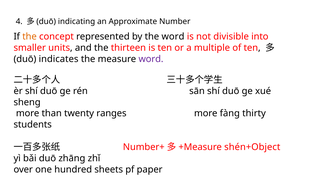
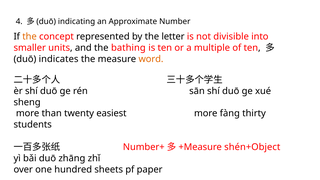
the word: word -> letter
thirteen: thirteen -> bathing
word at (151, 59) colour: purple -> orange
ranges: ranges -> easiest
